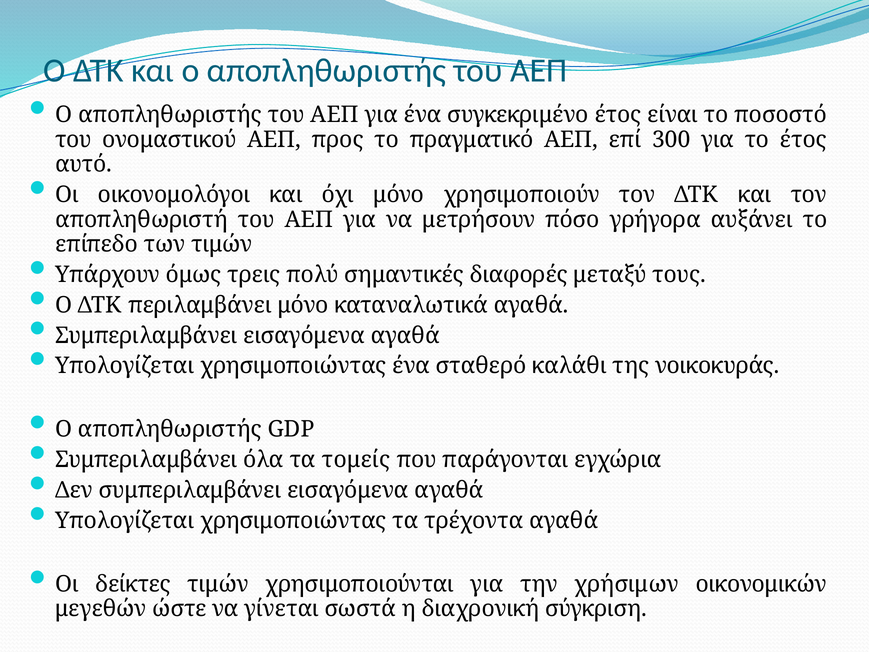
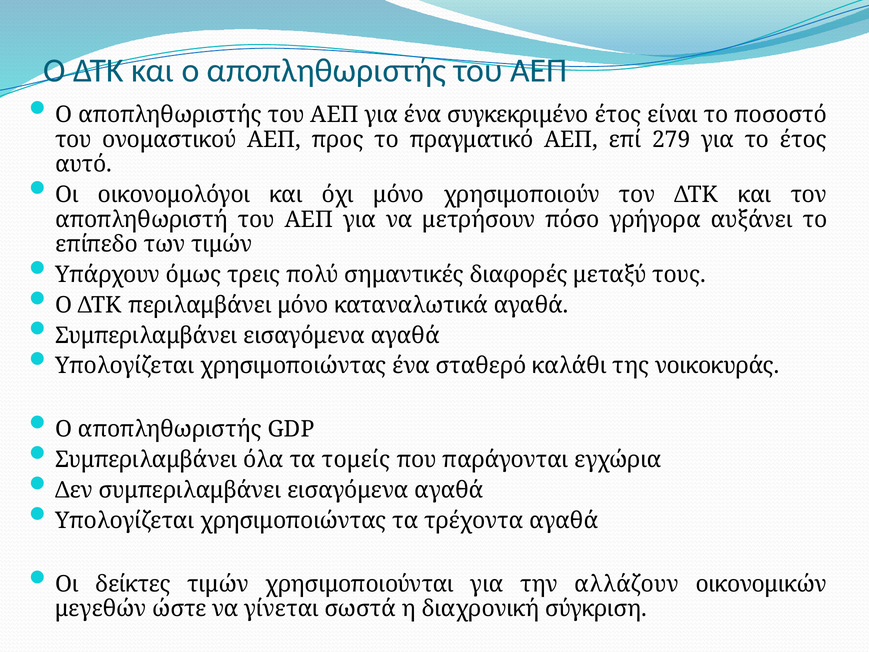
300: 300 -> 279
χρήσιμων: χρήσιμων -> αλλάζουν
